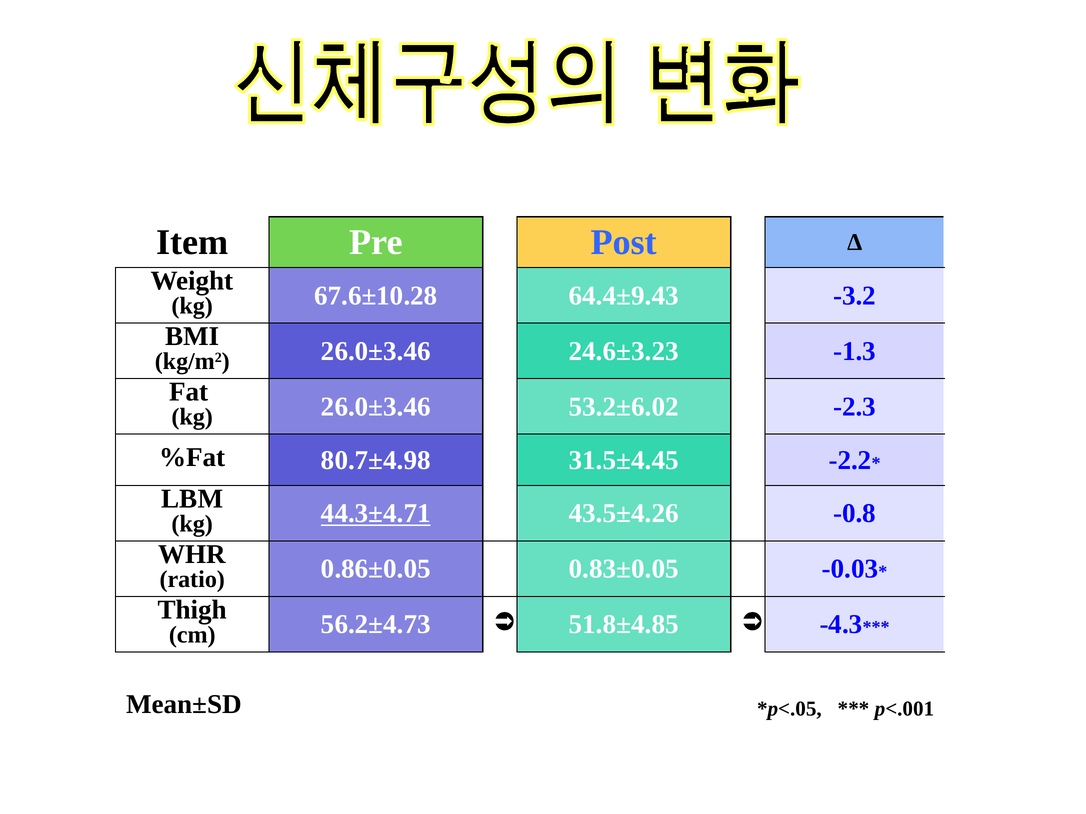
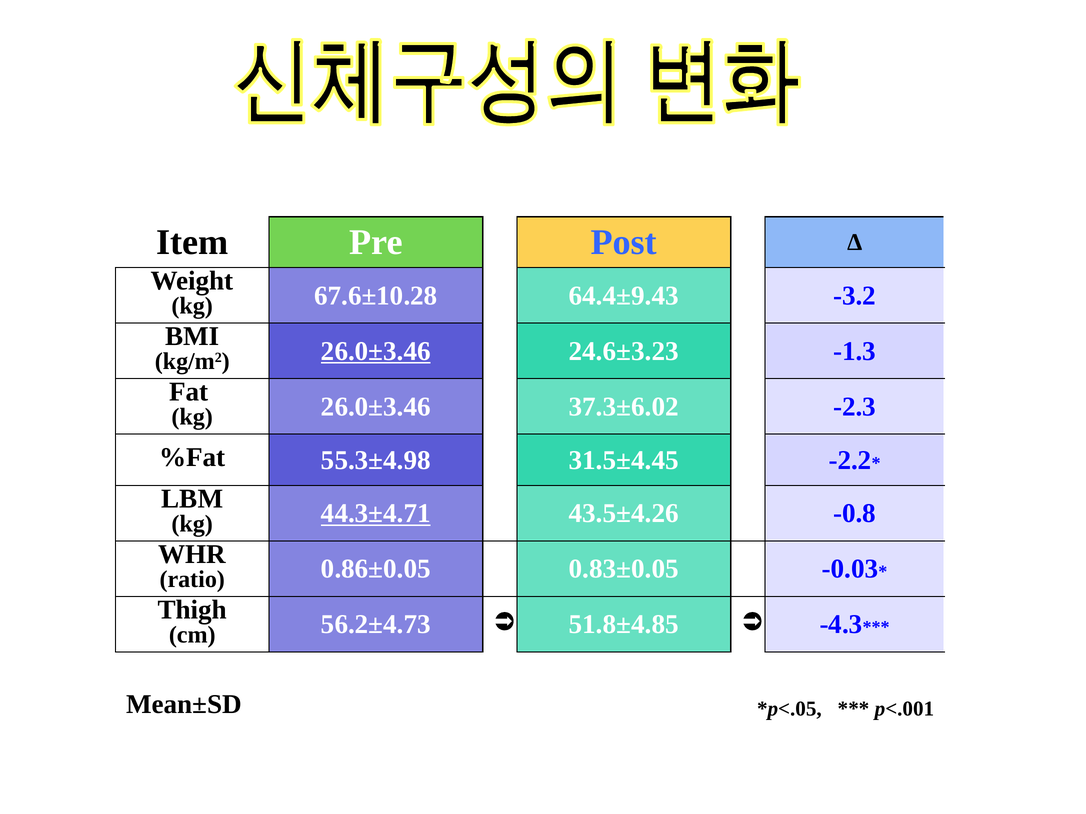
26.0±3.46 at (376, 351) underline: none -> present
53.2±6.02: 53.2±6.02 -> 37.3±6.02
80.7±4.98: 80.7±4.98 -> 55.3±4.98
